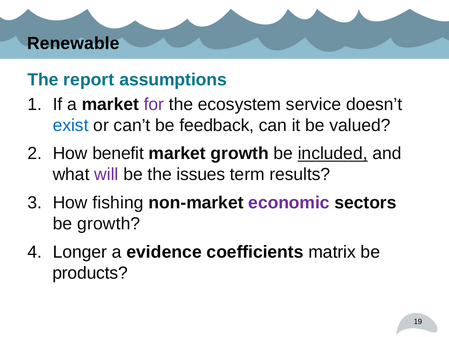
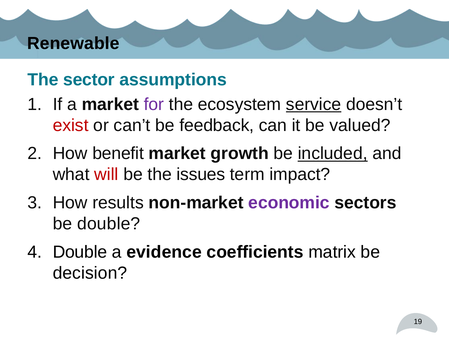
report: report -> sector
service underline: none -> present
exist colour: blue -> red
will colour: purple -> red
results: results -> impact
fishing: fishing -> results
be growth: growth -> double
Longer at (80, 252): Longer -> Double
products: products -> decision
